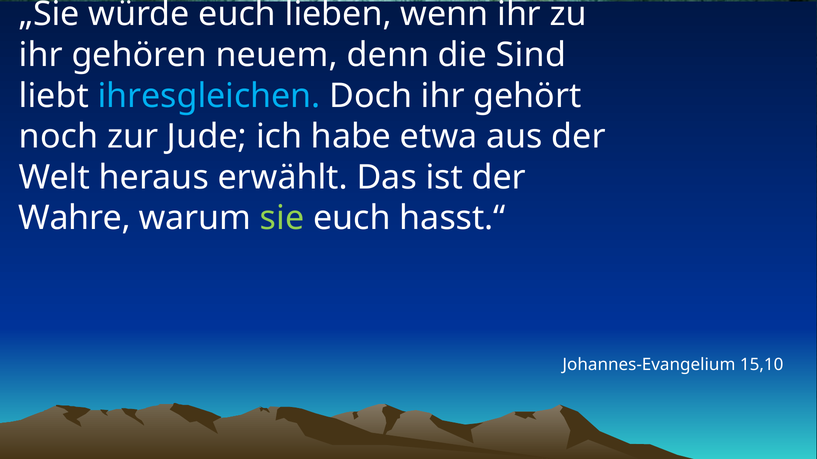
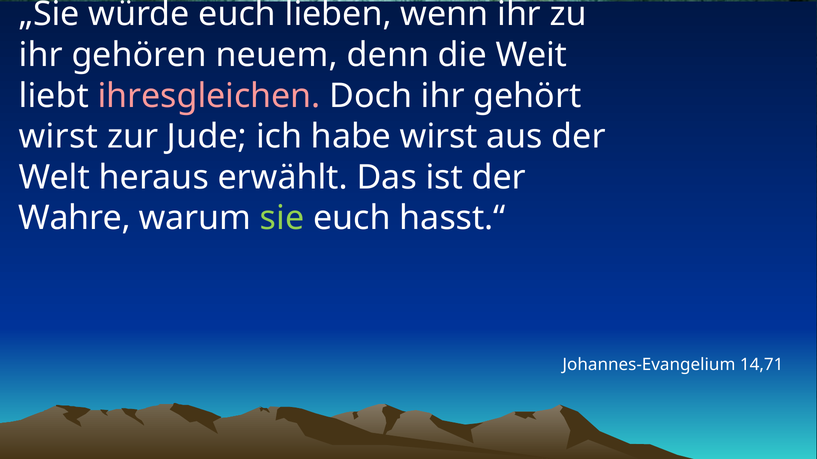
Sind: Sind -> Weit
ihresgleichen colour: light blue -> pink
noch at (59, 137): noch -> wirst
habe etwa: etwa -> wirst
15,10: 15,10 -> 14,71
